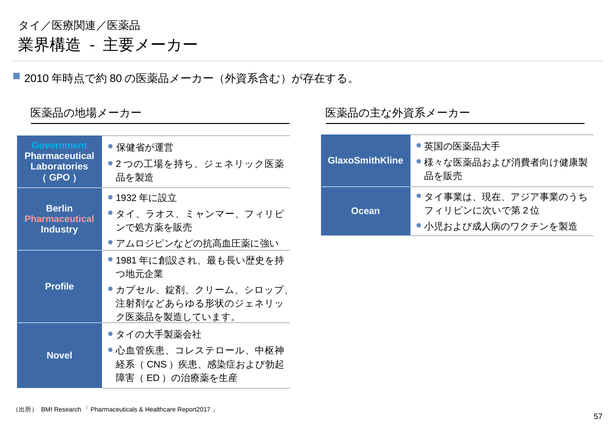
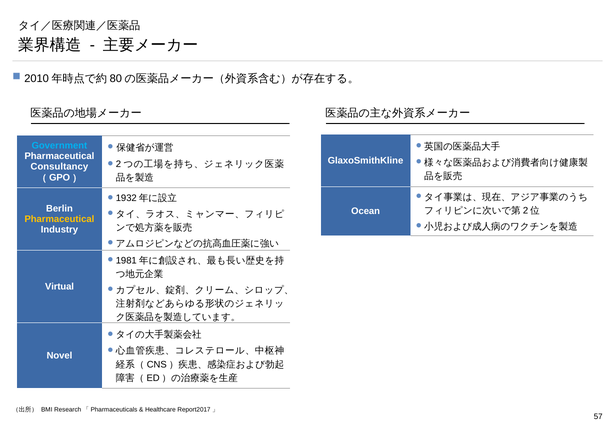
Laboratories: Laboratories -> Consultancy
Pharmaceutical at (59, 219) colour: pink -> yellow
Profile: Profile -> Virtual
